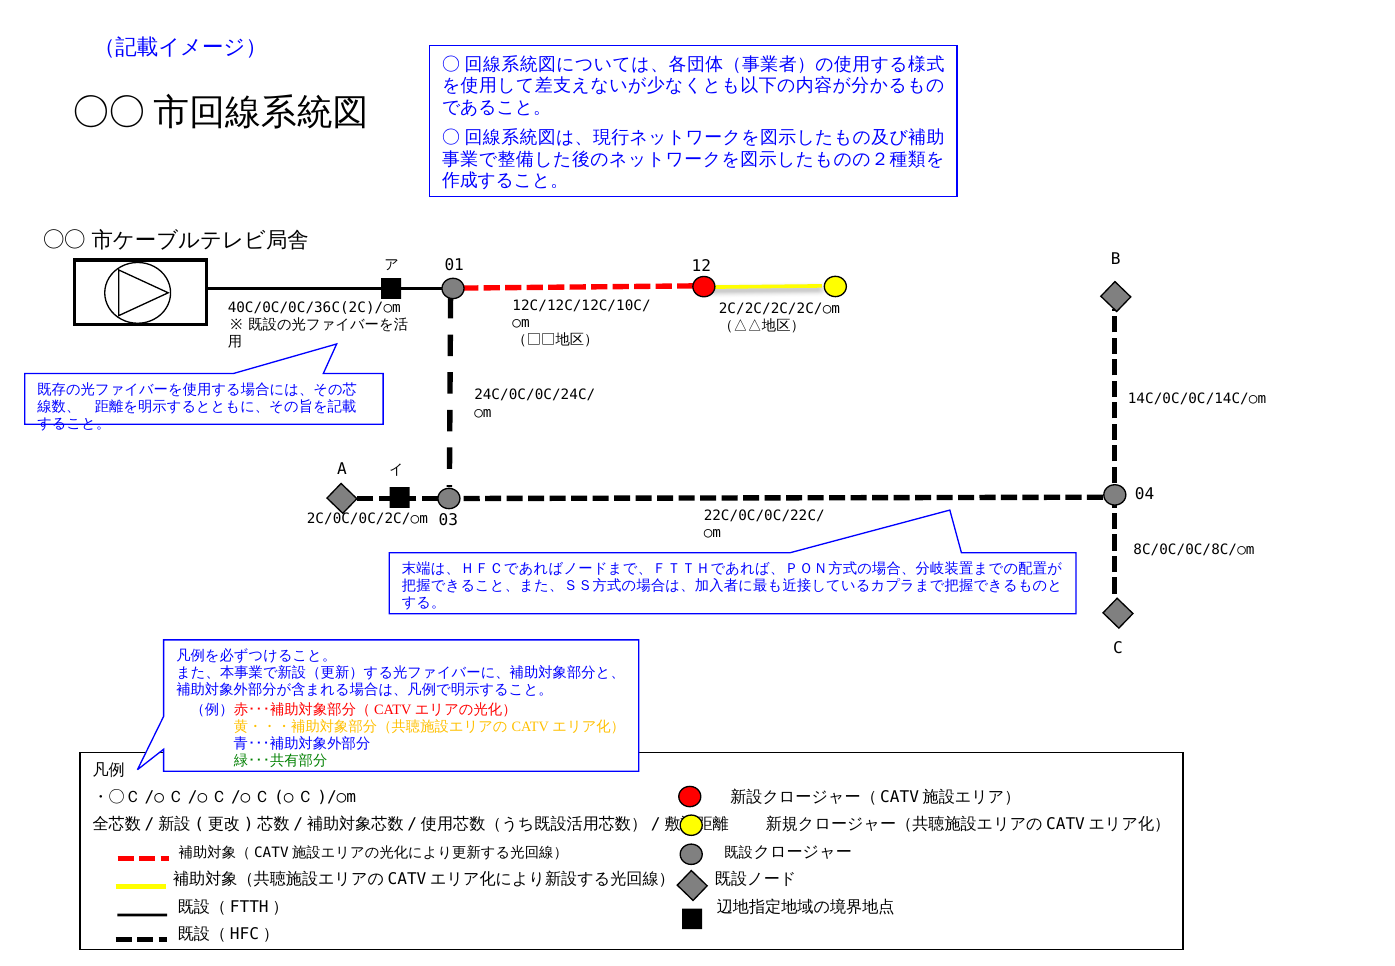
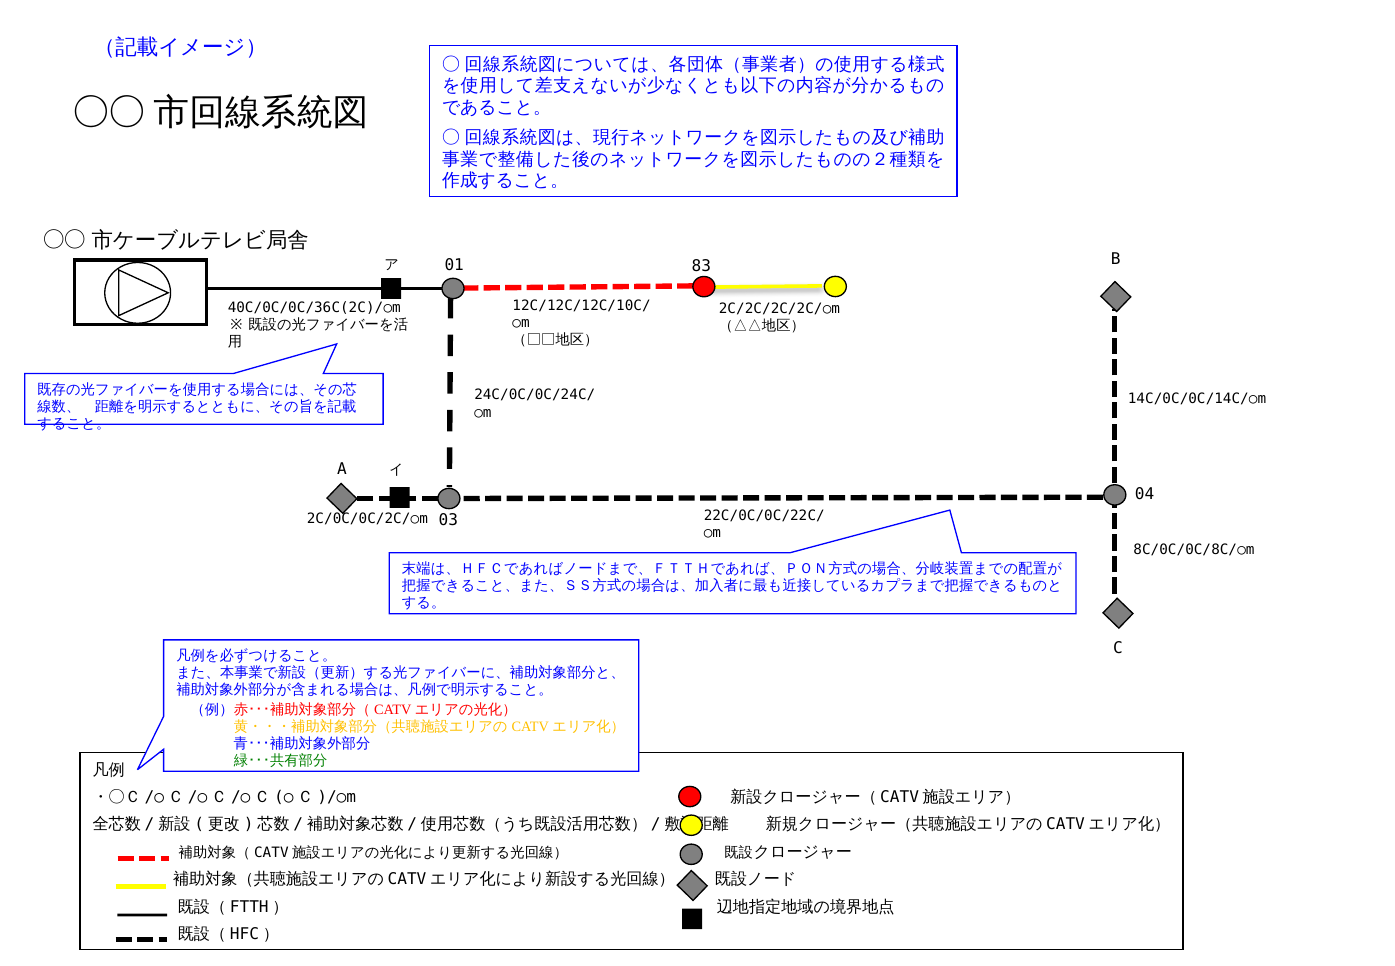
12: 12 -> 83
